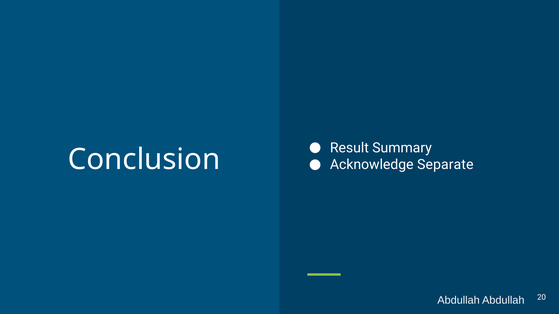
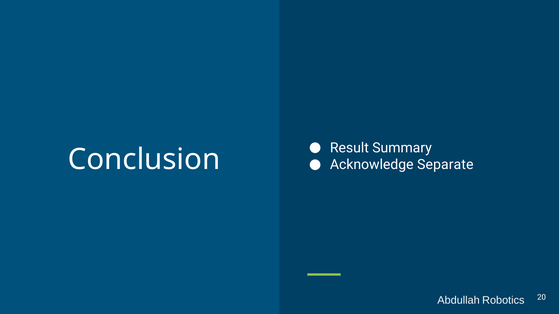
Abdullah Abdullah: Abdullah -> Robotics
